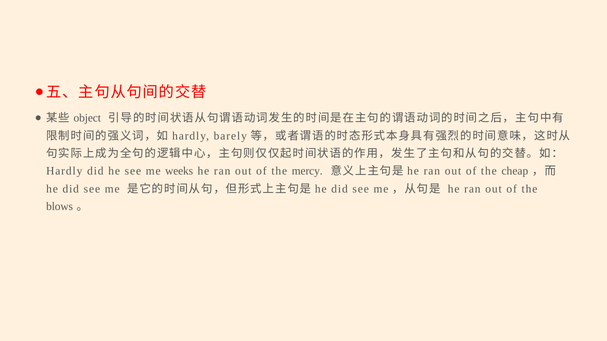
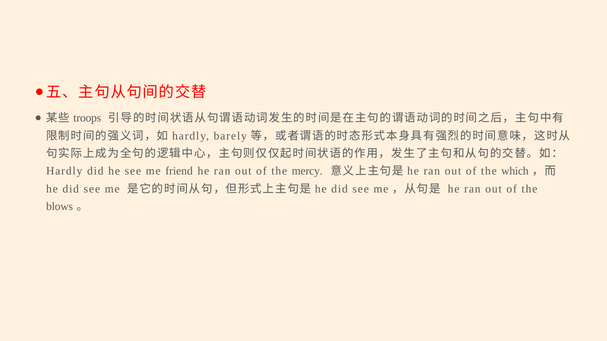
object: object -> troops
weeks: weeks -> friend
cheap: cheap -> which
